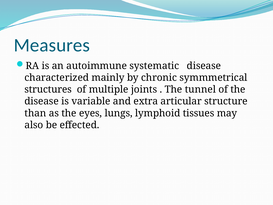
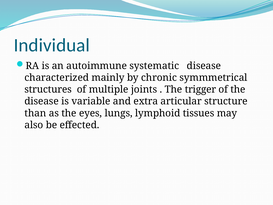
Measures: Measures -> Individual
tunnel: tunnel -> trigger
